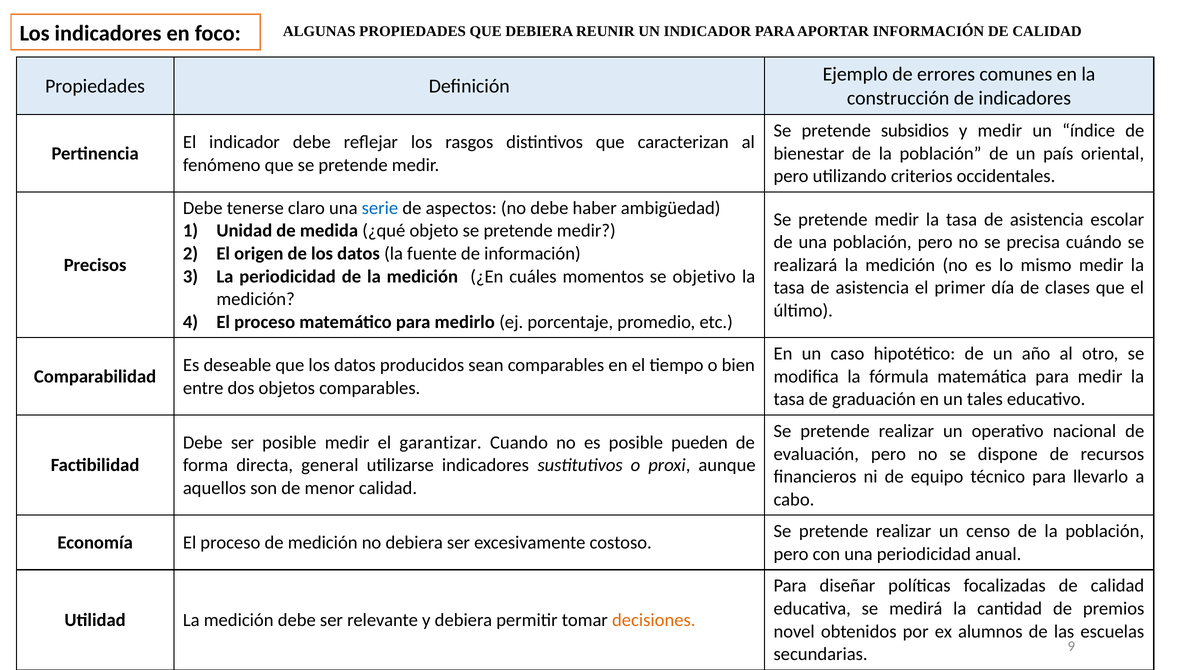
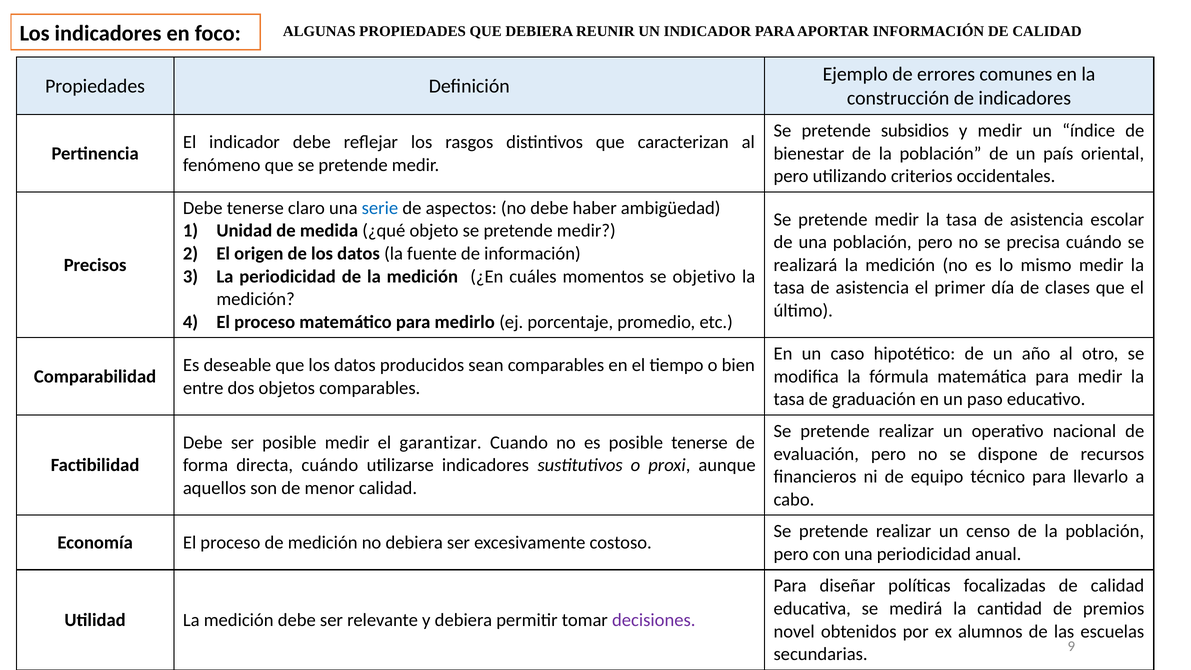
tales: tales -> paso
posible pueden: pueden -> tenerse
directa general: general -> cuándo
decisiones colour: orange -> purple
